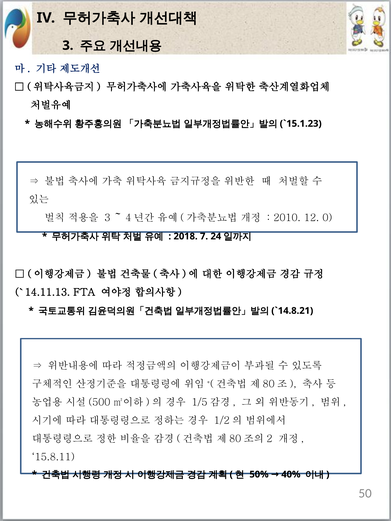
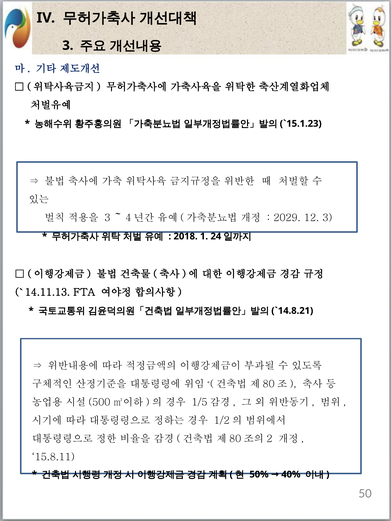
2010: 2010 -> 2029
12 0: 0 -> 3
7: 7 -> 1
